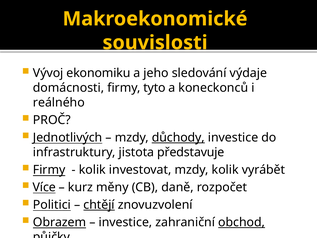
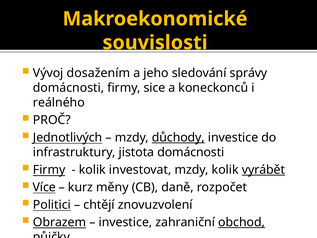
ekonomiku: ekonomiku -> dosažením
výdaje: výdaje -> správy
tyto: tyto -> sice
jistota představuje: představuje -> domácnosti
vyrábět underline: none -> present
chtějí underline: present -> none
